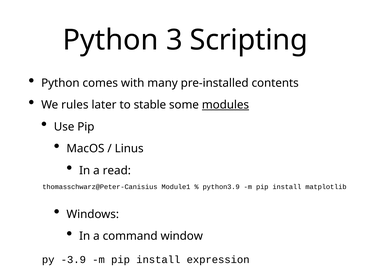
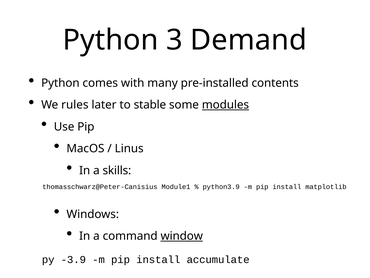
Scripting: Scripting -> Demand
read: read -> skills
window underline: none -> present
expression: expression -> accumulate
